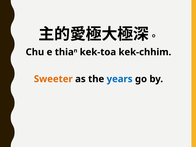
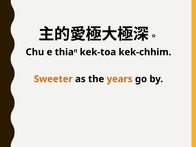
years colour: blue -> orange
